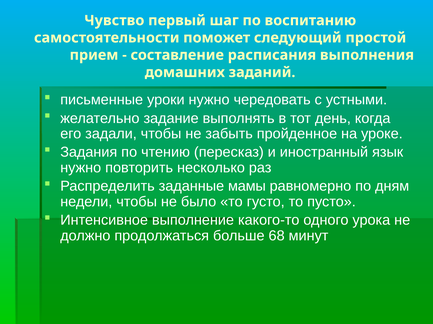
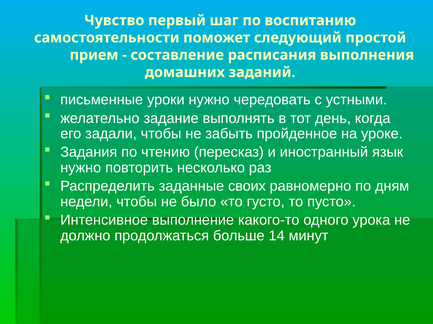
мамы: мамы -> своих
68: 68 -> 14
